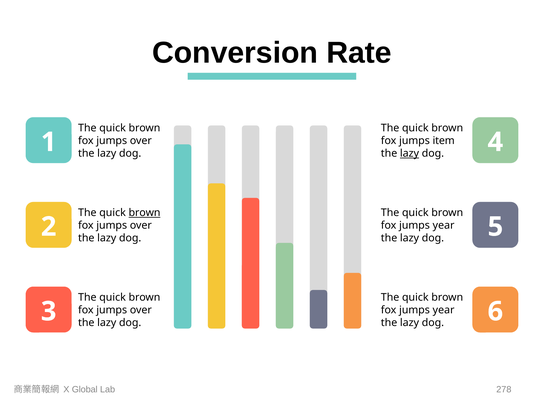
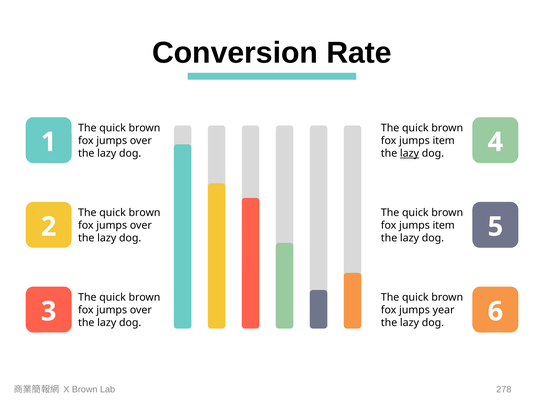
brown at (145, 213) underline: present -> none
year at (444, 225): year -> item
X Global: Global -> Brown
